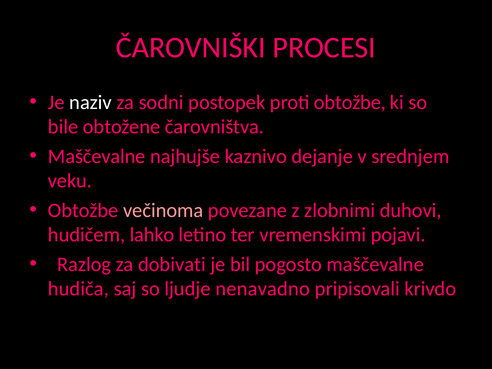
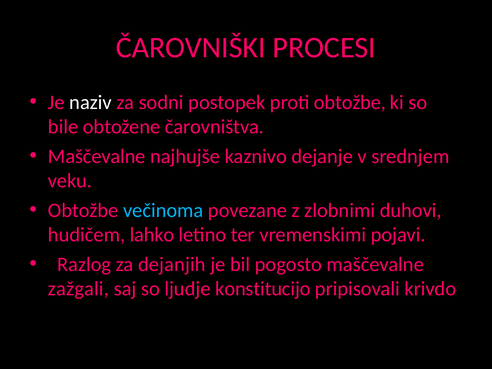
večinoma colour: pink -> light blue
dobivati: dobivati -> dejanjih
hudiča: hudiča -> zažgali
nenavadno: nenavadno -> konstitucijo
